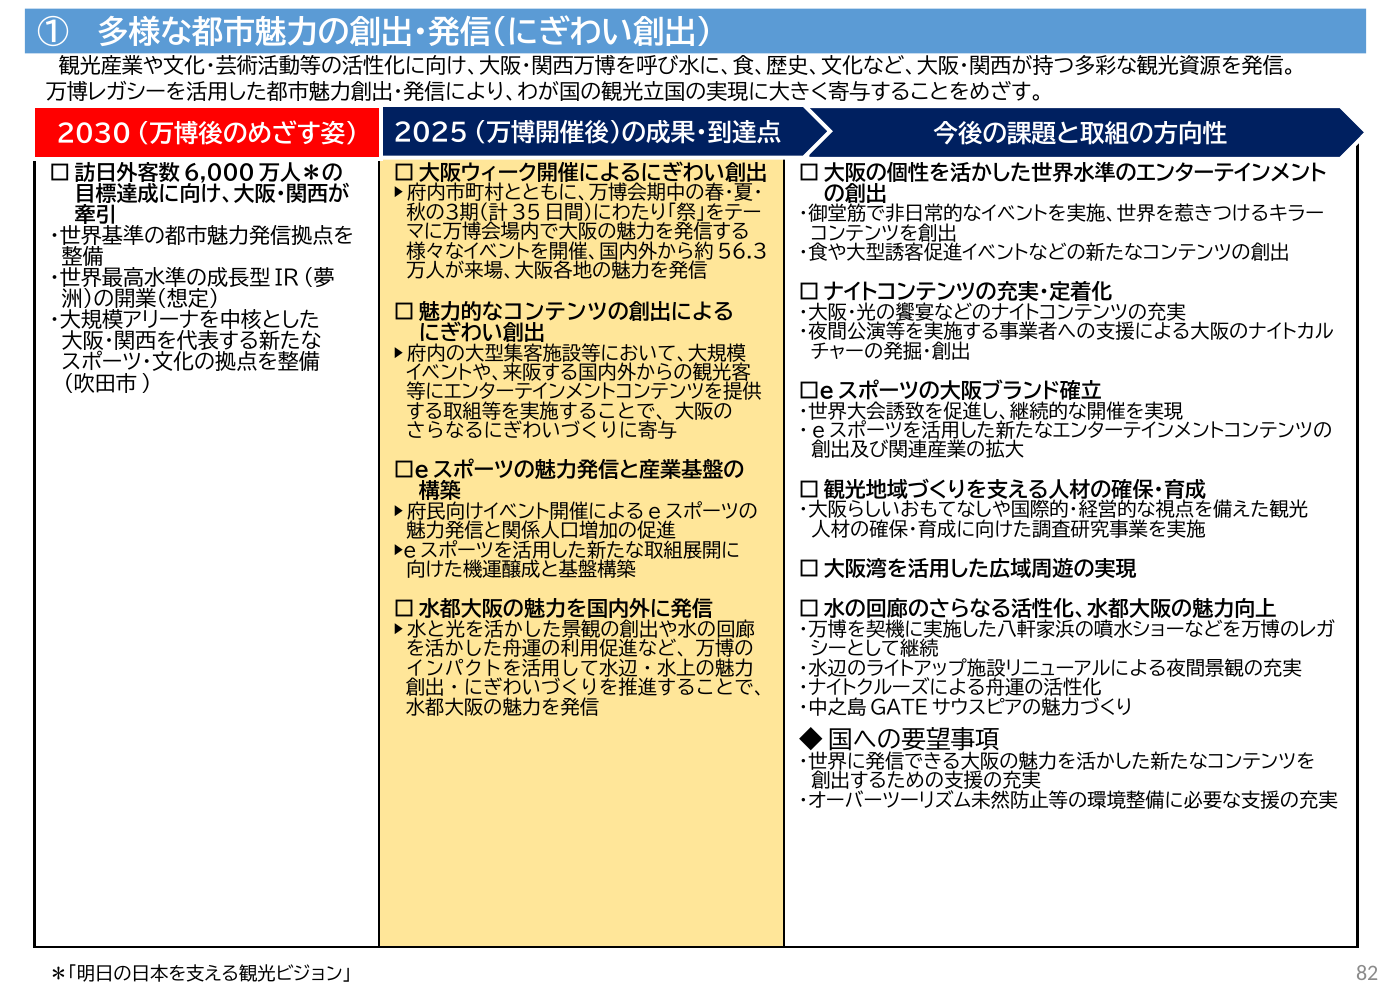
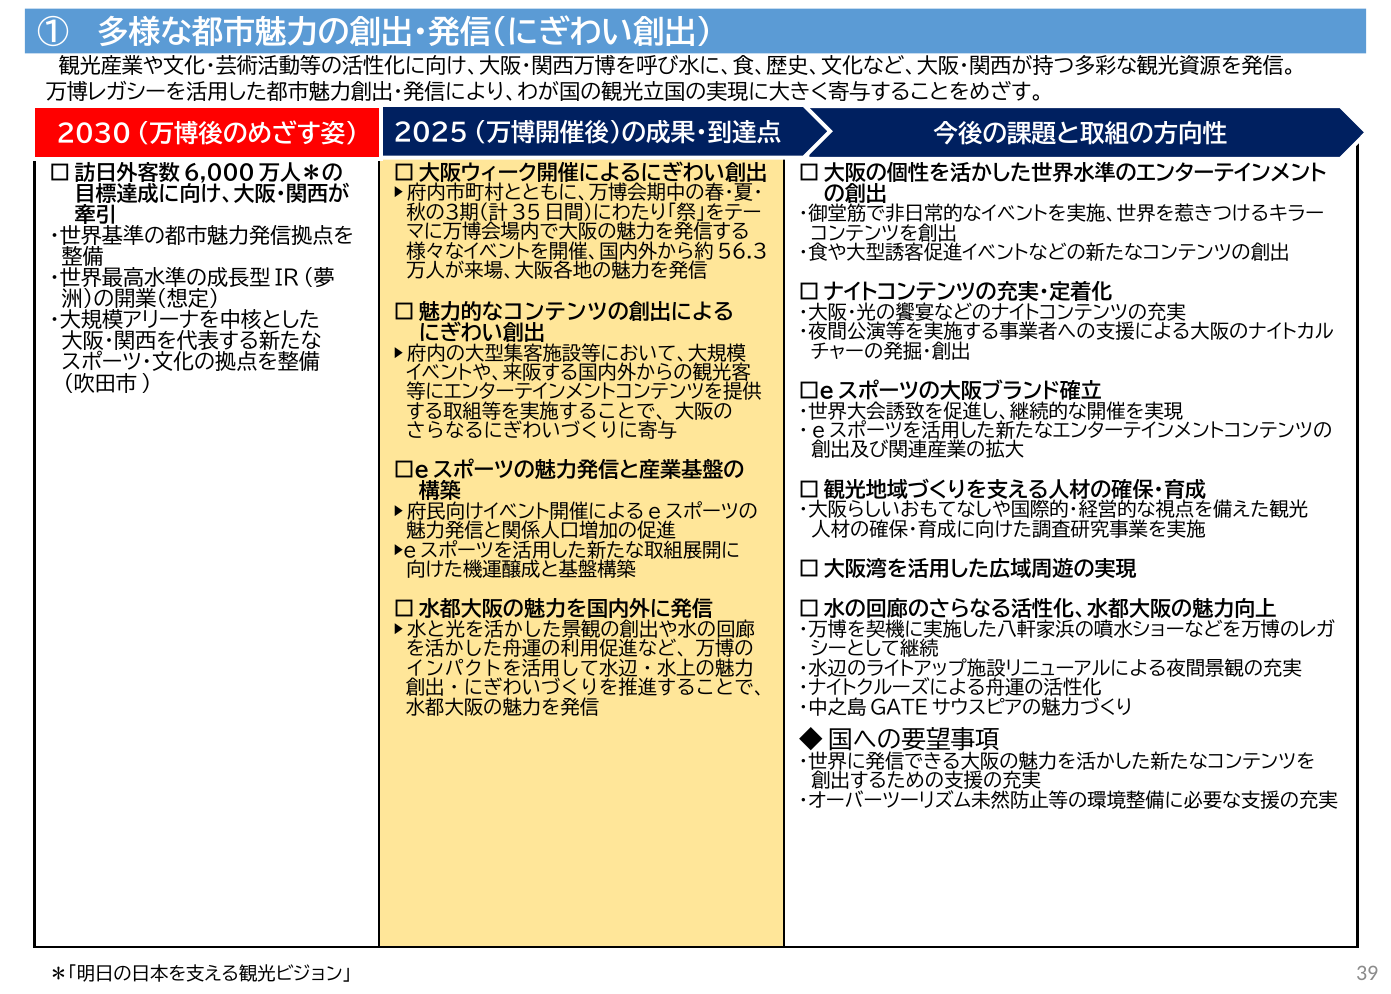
82: 82 -> 39
